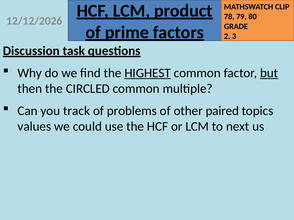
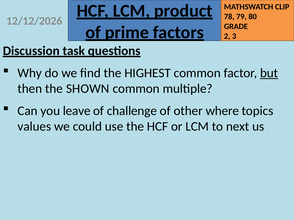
HIGHEST underline: present -> none
CIRCLED: CIRCLED -> SHOWN
track: track -> leave
problems: problems -> challenge
paired: paired -> where
